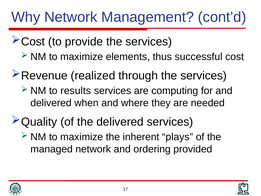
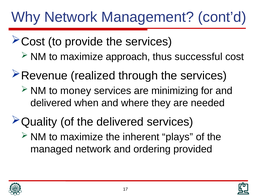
elements: elements -> approach
results: results -> money
computing: computing -> minimizing
